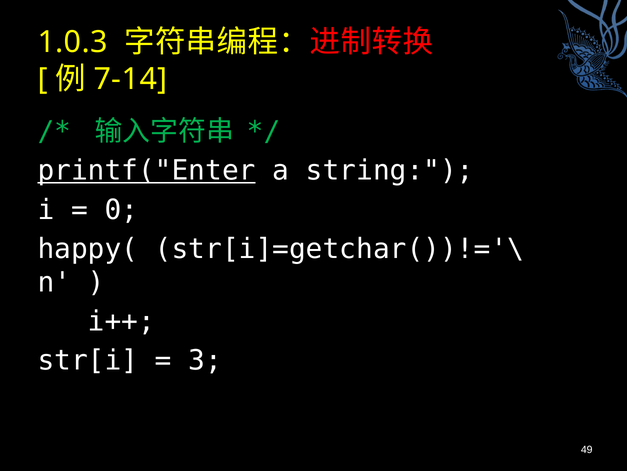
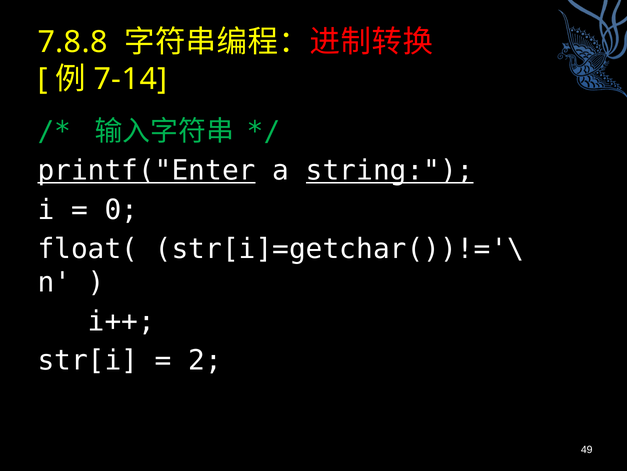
1.0.3: 1.0.3 -> 7.8.8
string underline: none -> present
happy(: happy( -> float(
3: 3 -> 2
